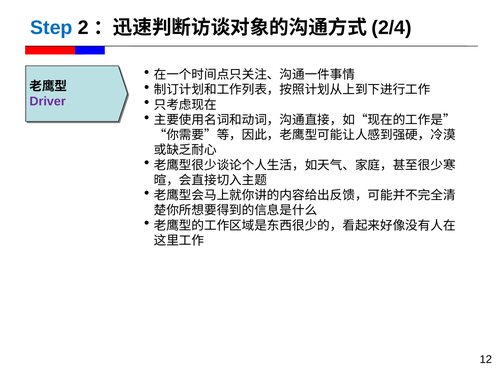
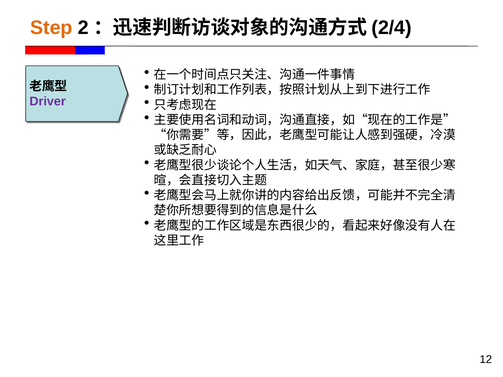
Step colour: blue -> orange
